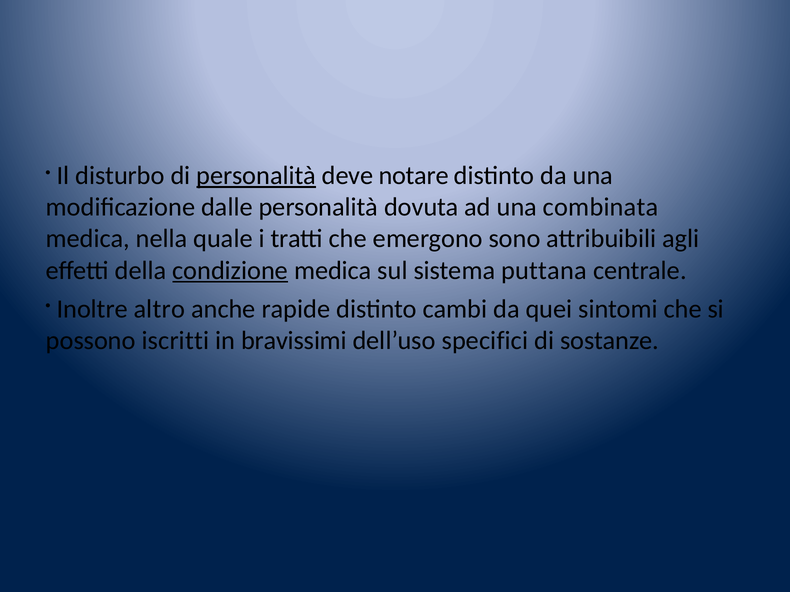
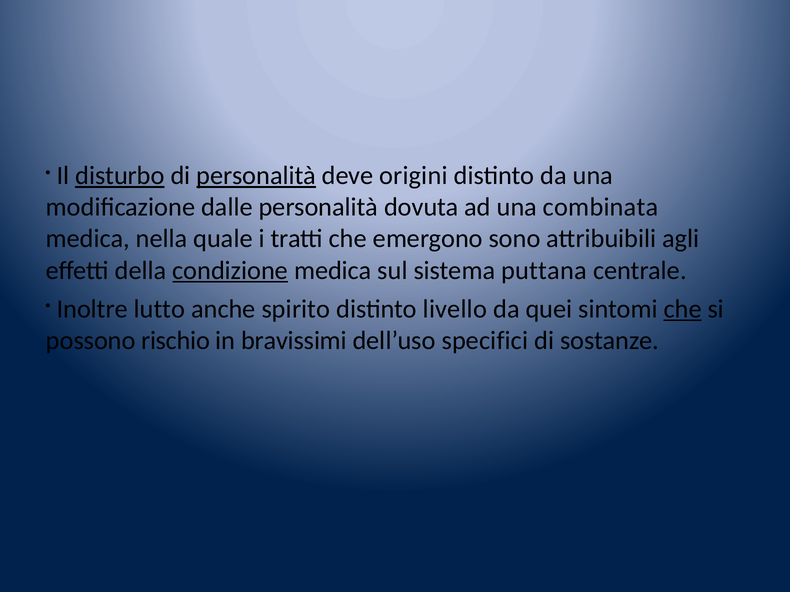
disturbo underline: none -> present
notare: notare -> origini
altro: altro -> lutto
rapide: rapide -> spirito
cambi: cambi -> livello
che at (683, 309) underline: none -> present
iscritti: iscritti -> rischio
